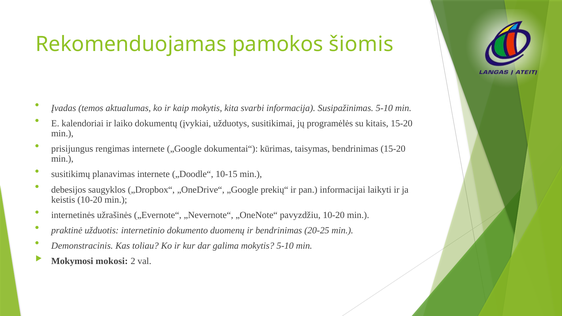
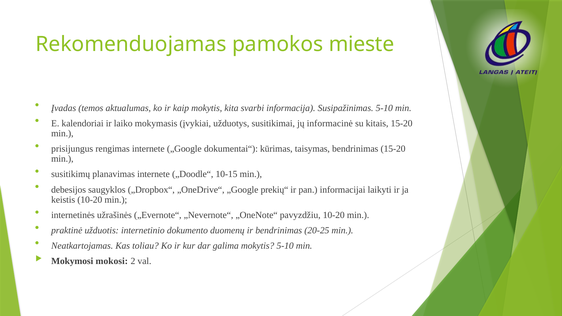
šiomis: šiomis -> mieste
dokumentų: dokumentų -> mokymasis
programėlės: programėlės -> informacinė
Demonstracinis: Demonstracinis -> Neatkartojamas
